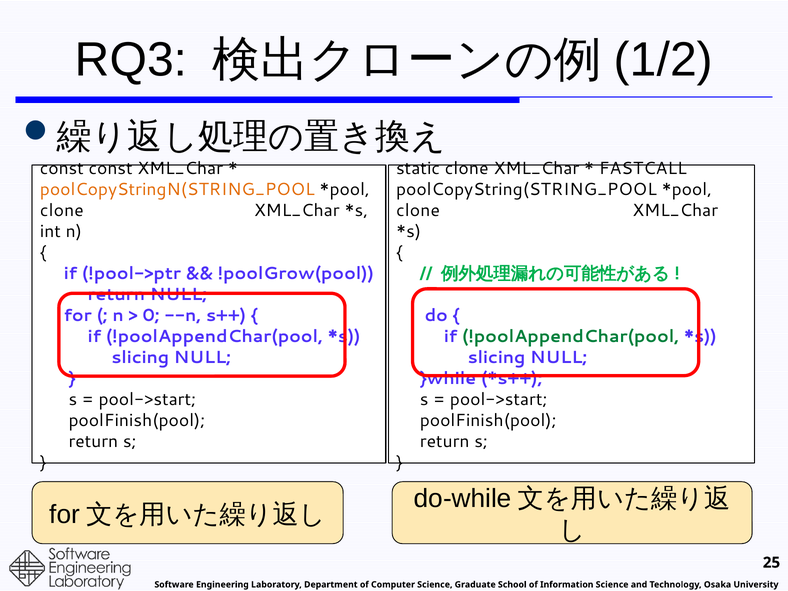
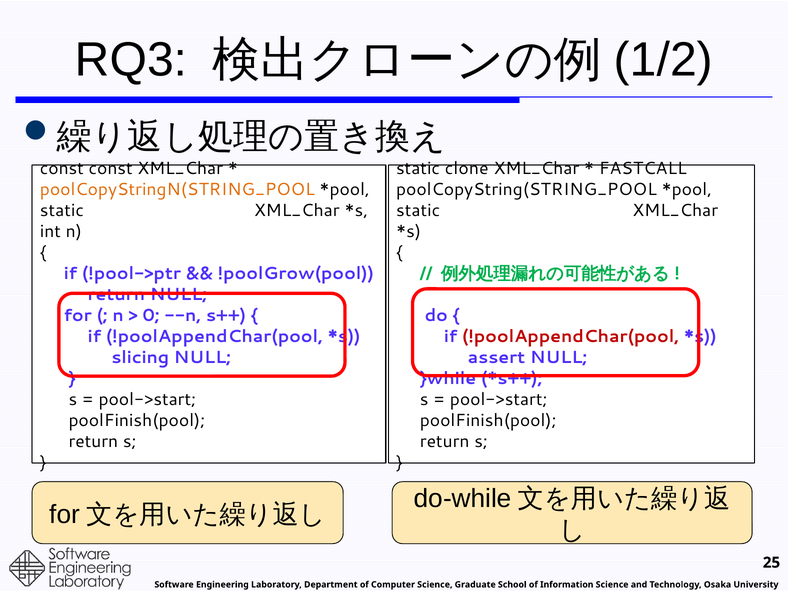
clone at (62, 210): clone -> static
clone at (418, 210): clone -> static
!poolAppendChar(pool at (571, 336) colour: green -> red
slicing at (497, 357): slicing -> assert
